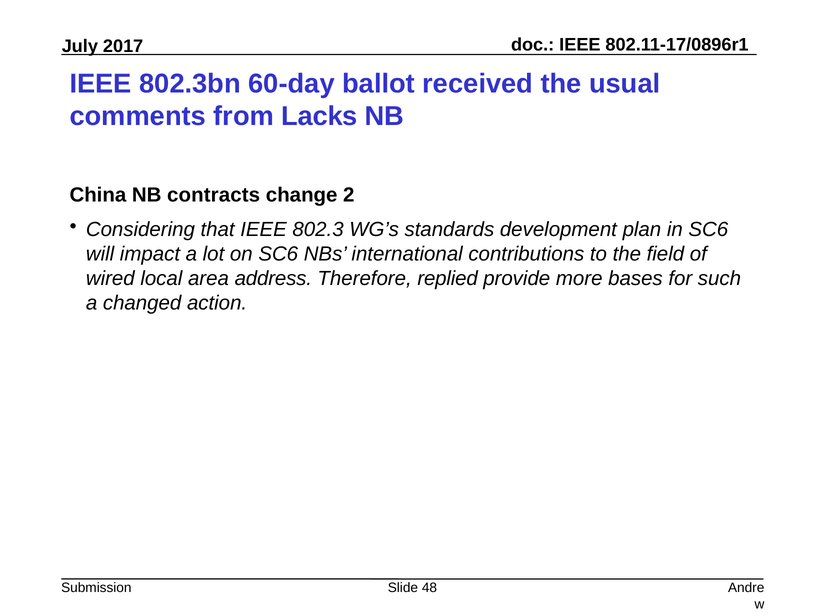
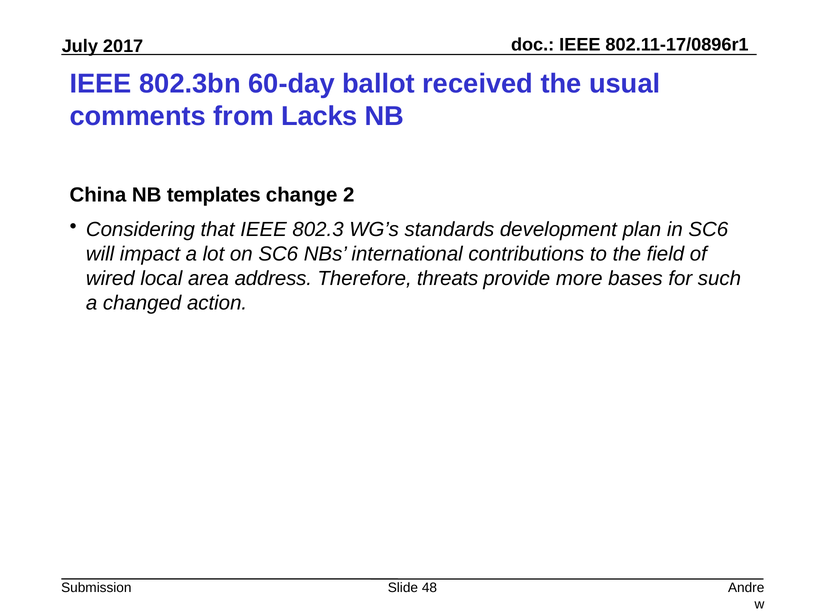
contracts: contracts -> templates
replied: replied -> threats
